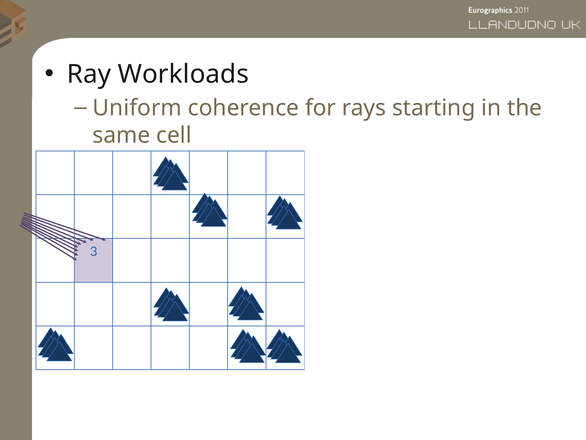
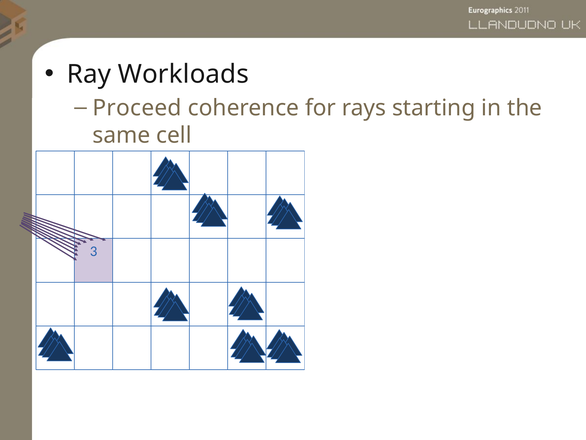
Uniform: Uniform -> Proceed
